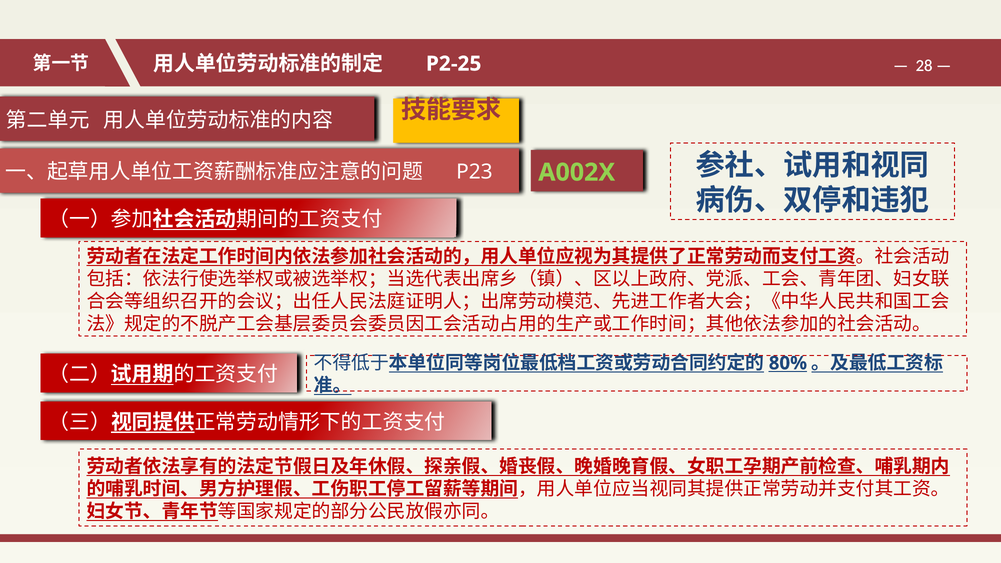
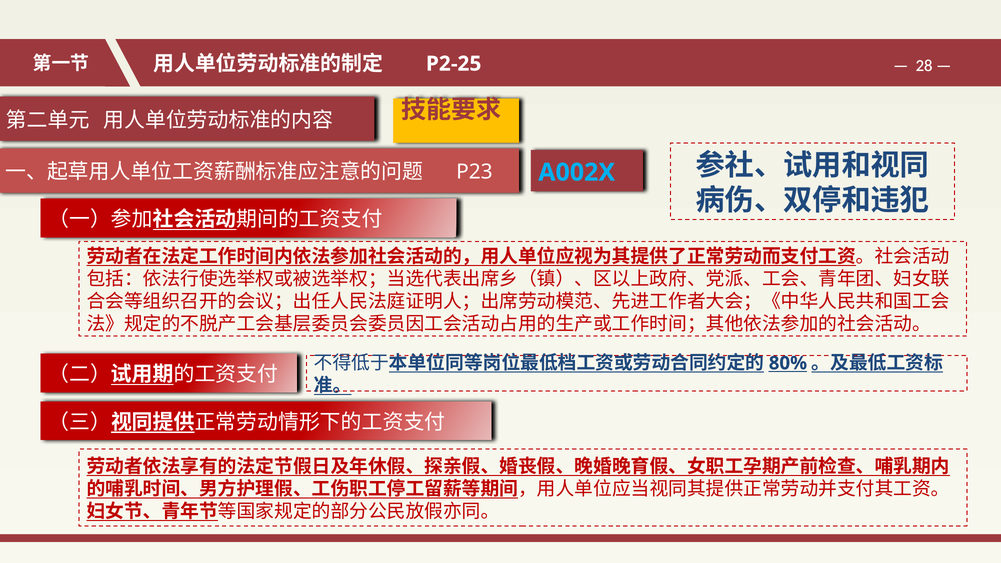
A002X colour: light green -> light blue
